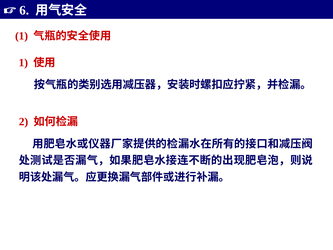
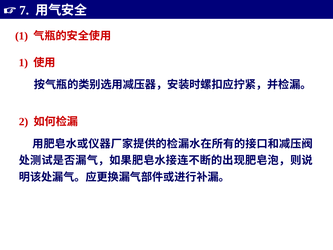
6: 6 -> 7
